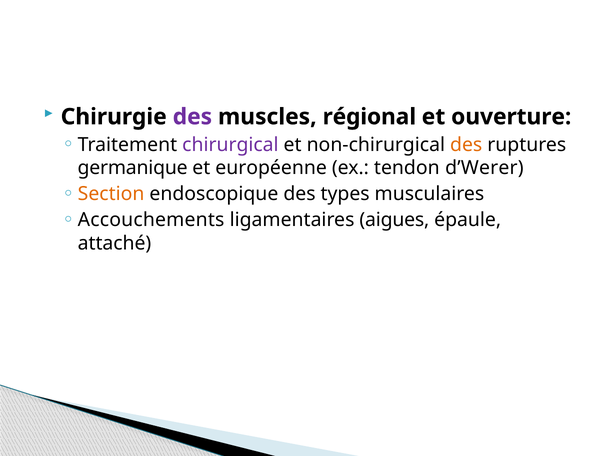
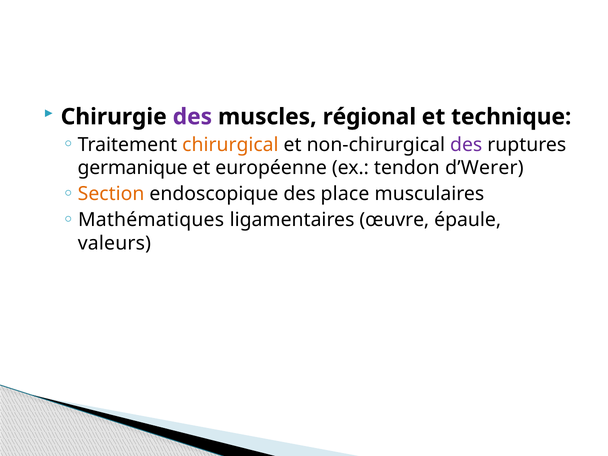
ouverture: ouverture -> technique
chirurgical colour: purple -> orange
des at (466, 145) colour: orange -> purple
types: types -> place
Accouchements: Accouchements -> Mathématiques
aigues: aigues -> œuvre
attaché: attaché -> valeurs
